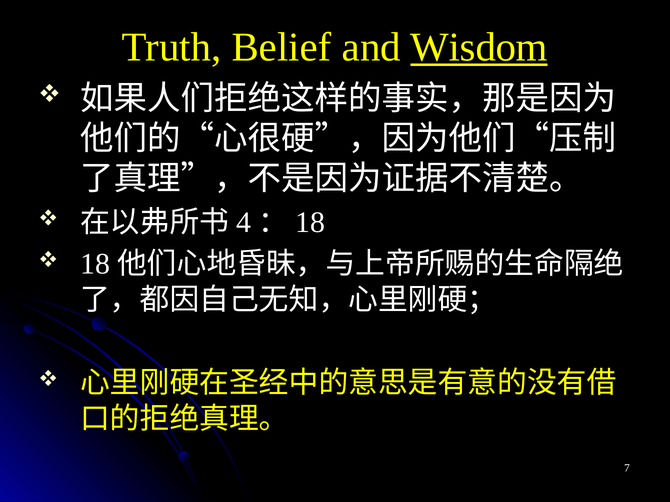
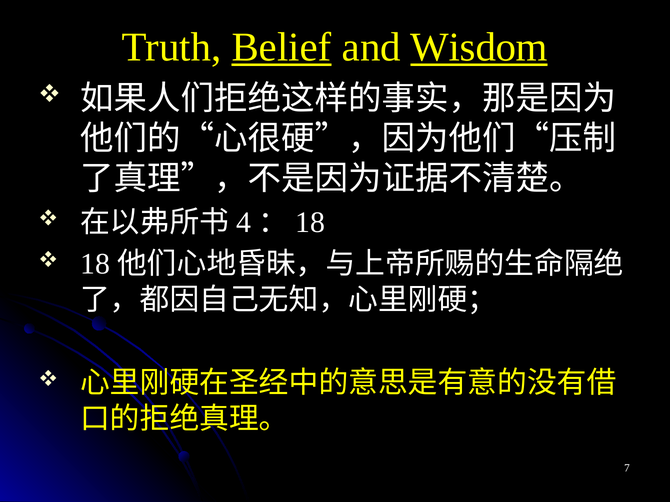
Belief underline: none -> present
